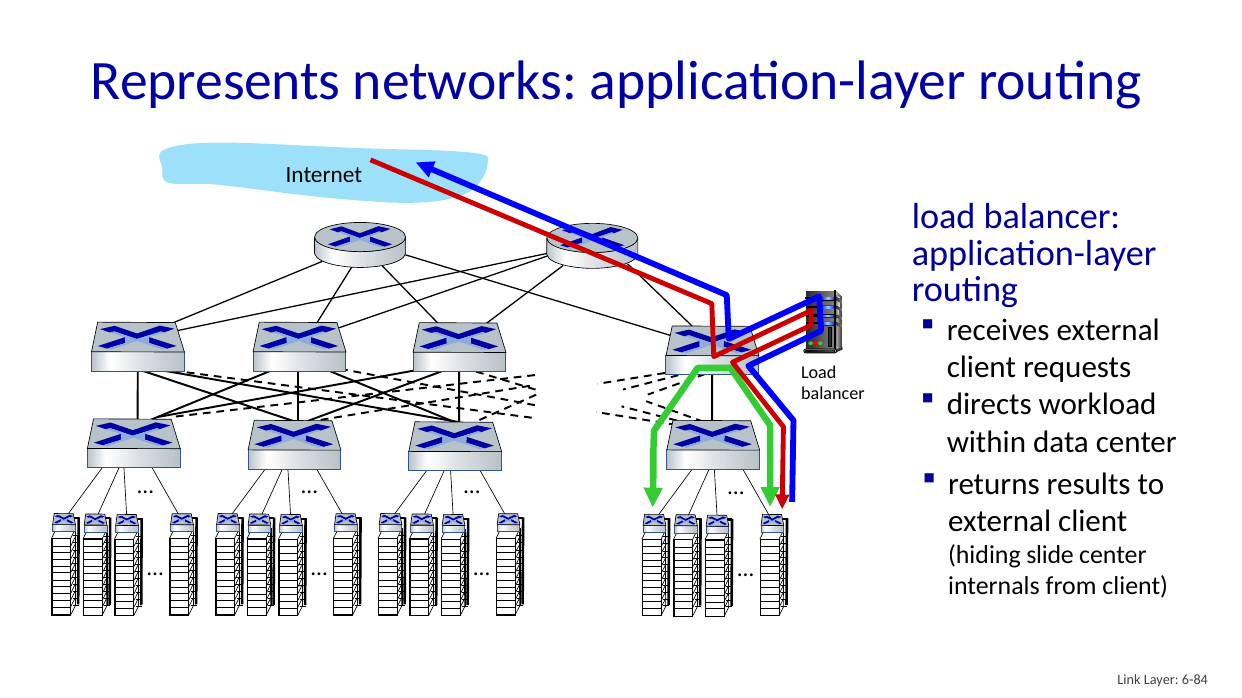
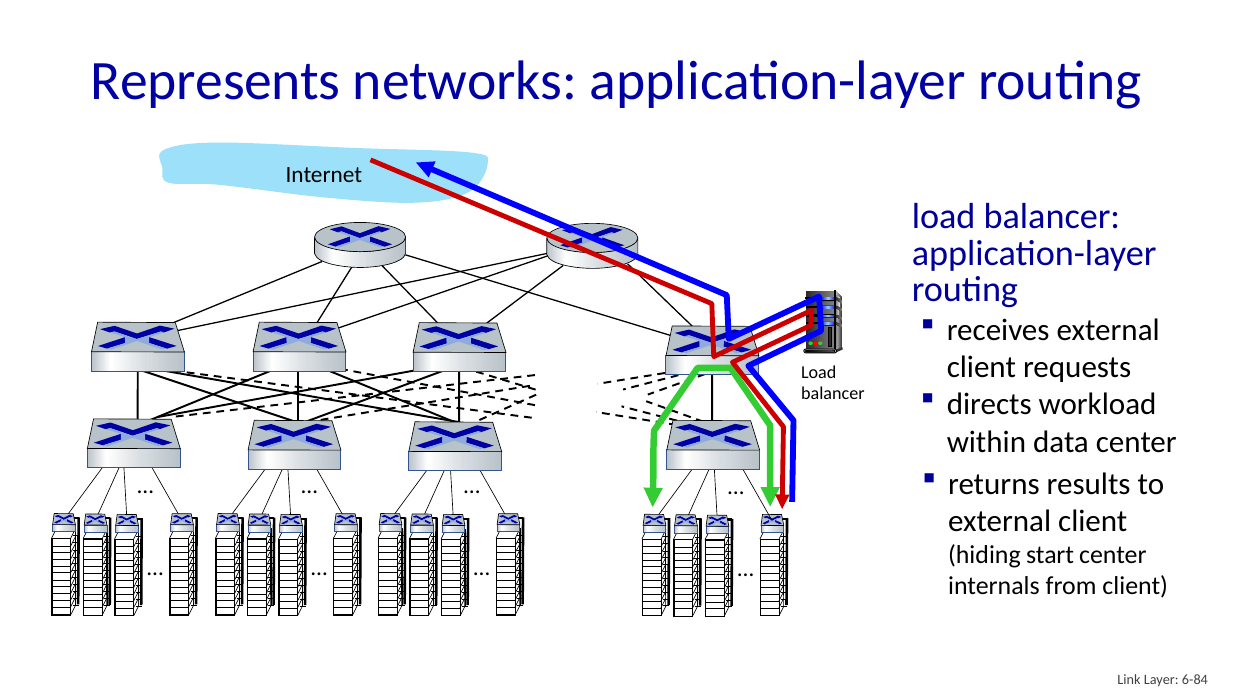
slide: slide -> start
